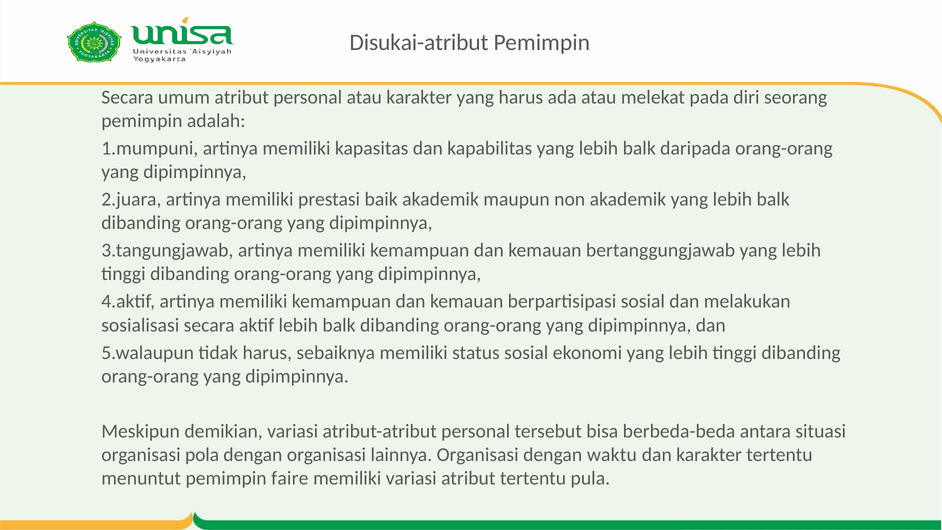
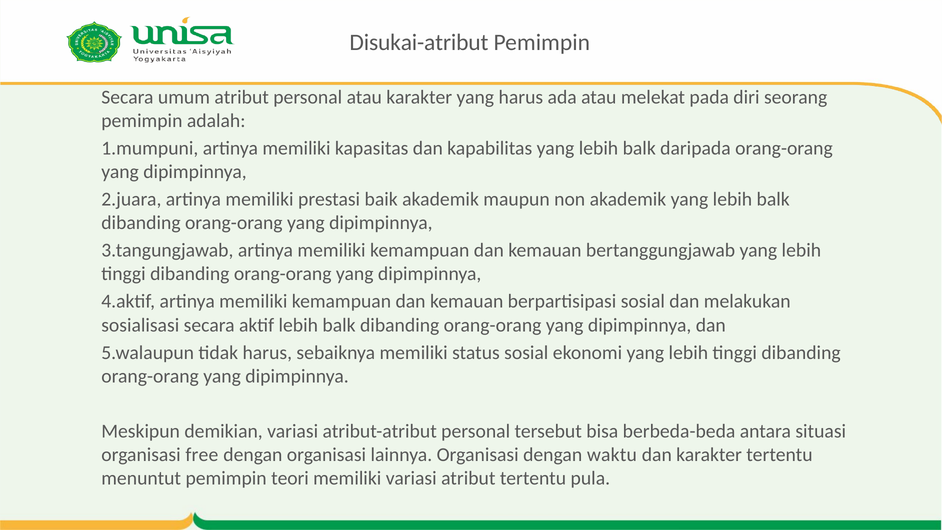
pola: pola -> free
faire: faire -> teori
